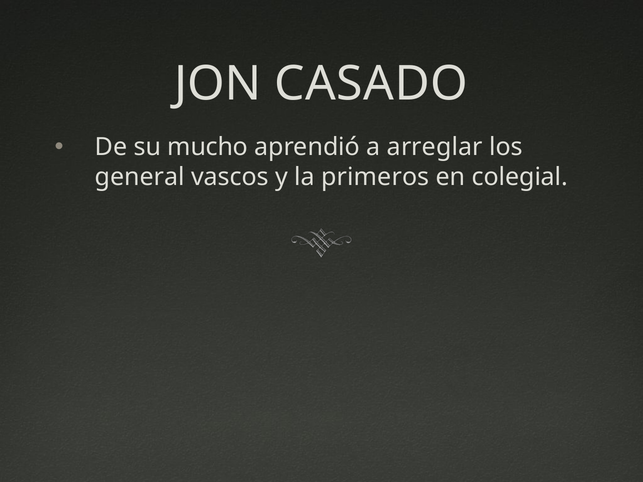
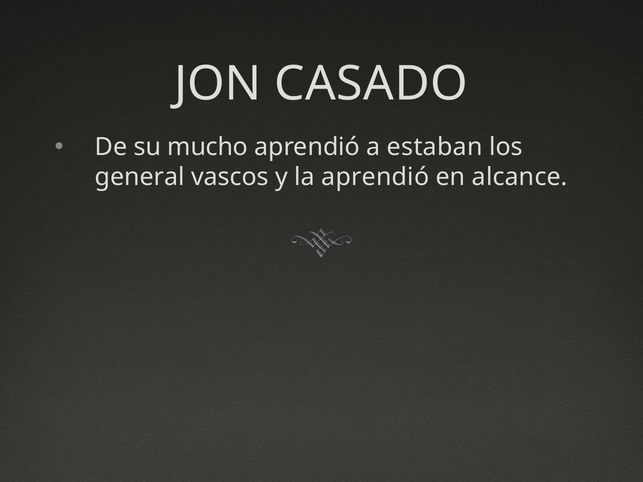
arreglar: arreglar -> estaban
la primeros: primeros -> aprendió
colegial: colegial -> alcance
